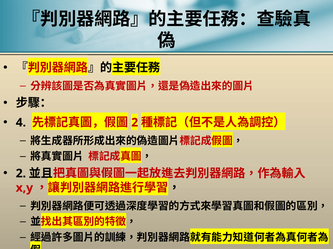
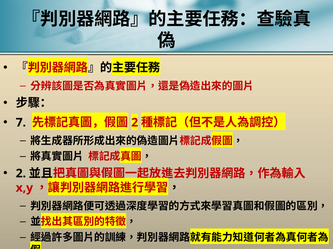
4: 4 -> 7
